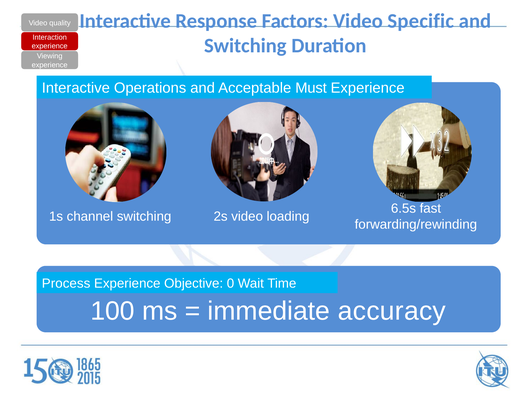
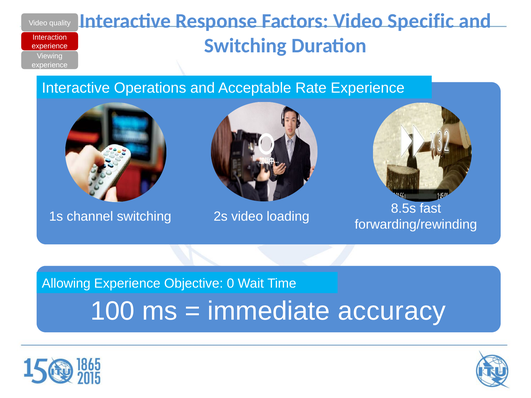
Must: Must -> Rate
6.5s: 6.5s -> 8.5s
Process: Process -> Allowing
